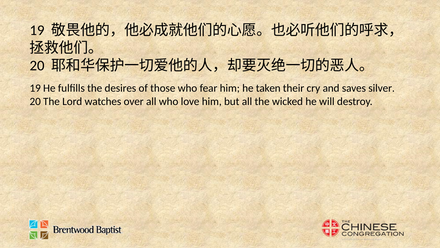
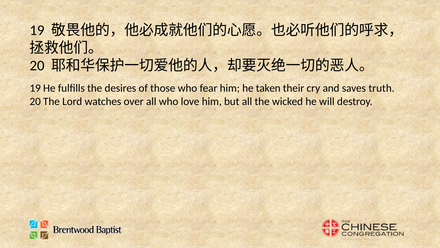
silver: silver -> truth
